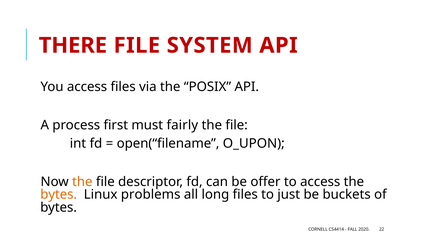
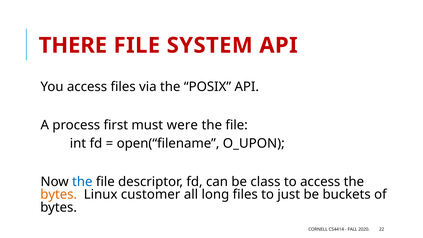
fairly: fairly -> were
the at (82, 182) colour: orange -> blue
offer: offer -> class
problems: problems -> customer
